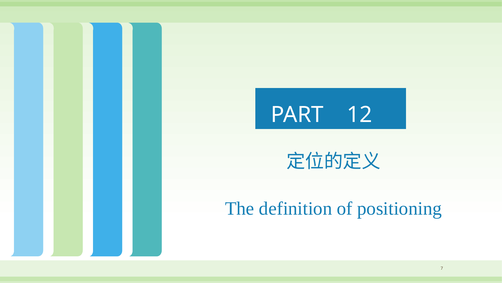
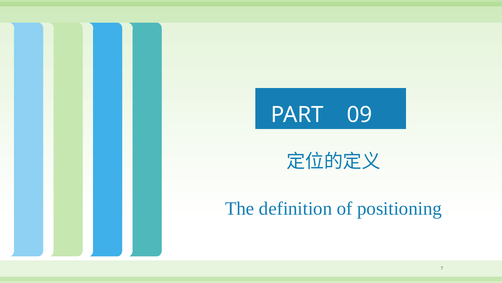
12: 12 -> 09
